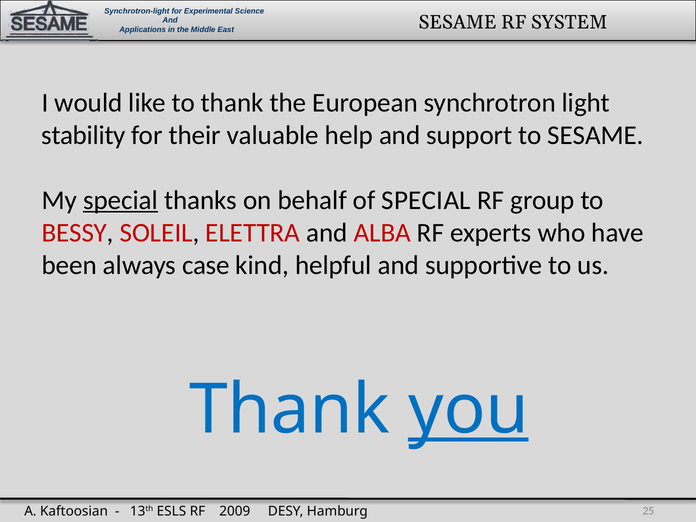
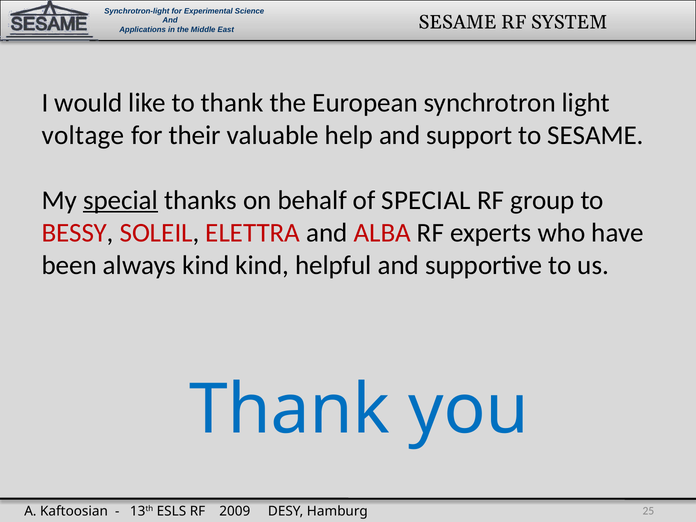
stability: stability -> voltage
always case: case -> kind
you underline: present -> none
